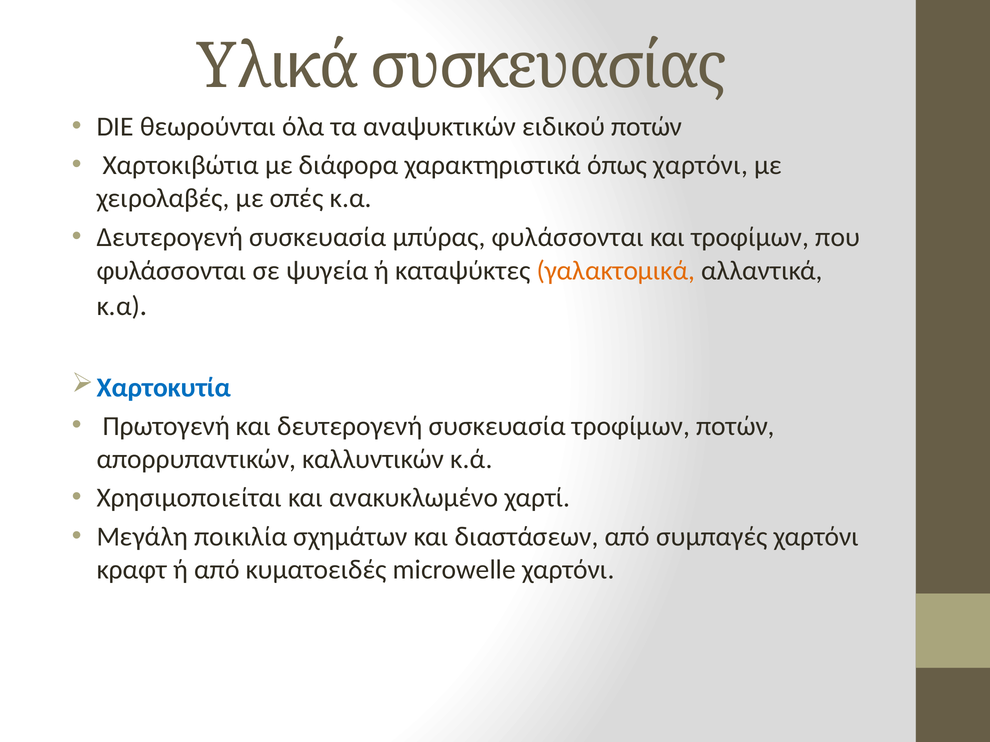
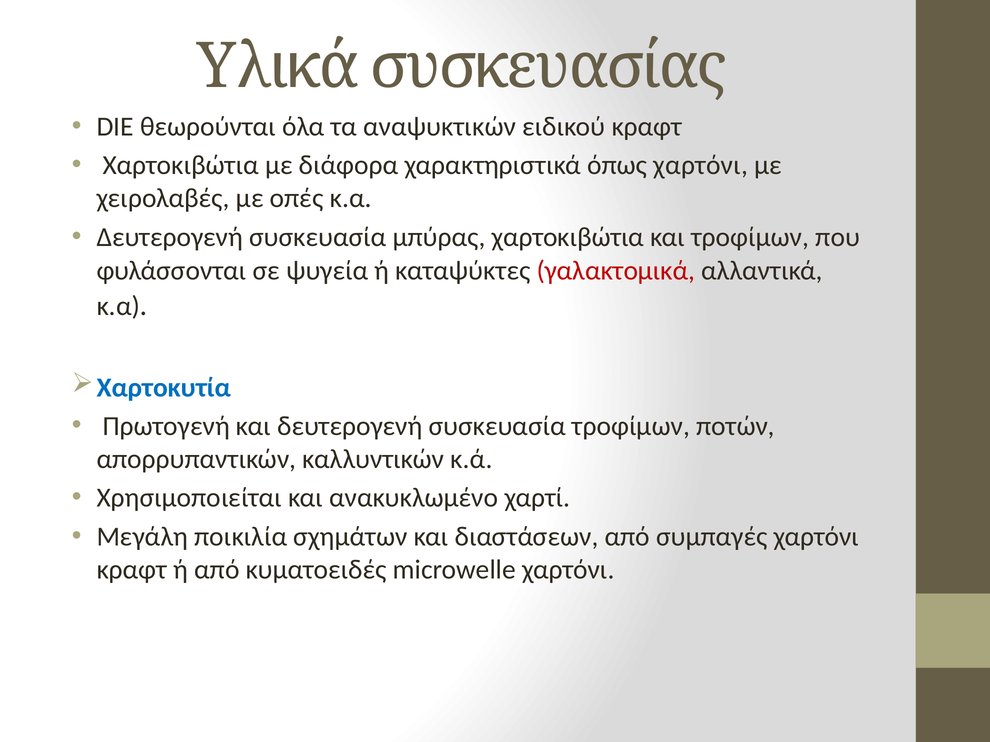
ειδικού ποτών: ποτών -> κραφτ
μπύρας φυλάσσονται: φυλάσσονται -> χαρτοκιβώτια
γαλακτομικά colour: orange -> red
